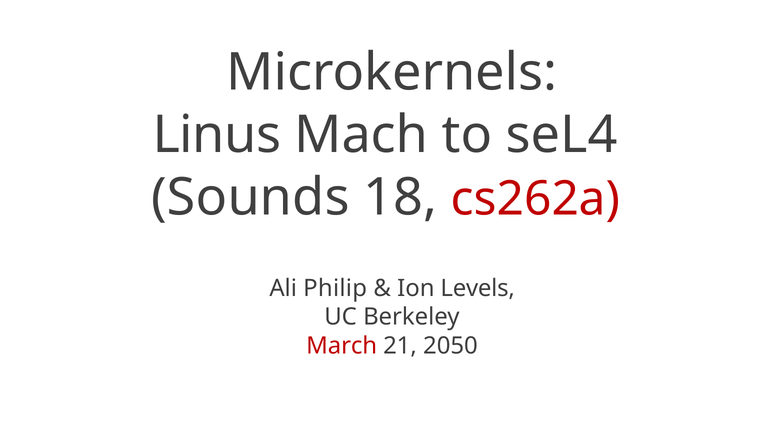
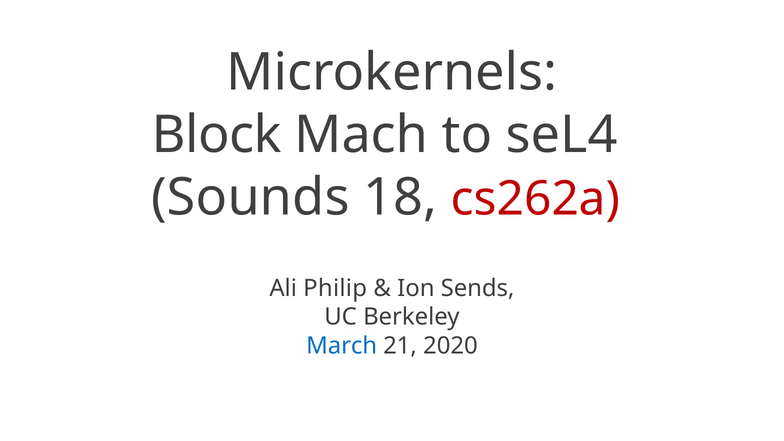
Linus: Linus -> Block
Levels: Levels -> Sends
March colour: red -> blue
2050: 2050 -> 2020
